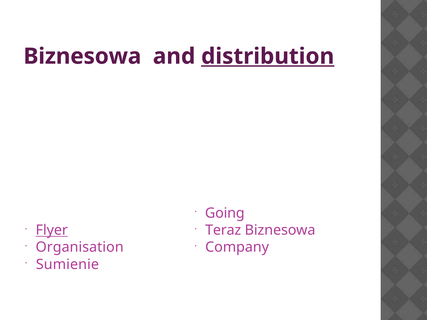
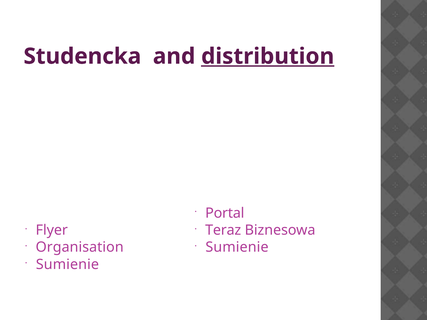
Biznesowa at (82, 56): Biznesowa -> Studencka
Going: Going -> Portal
Flyer underline: present -> none
Company at (237, 247): Company -> Sumienie
